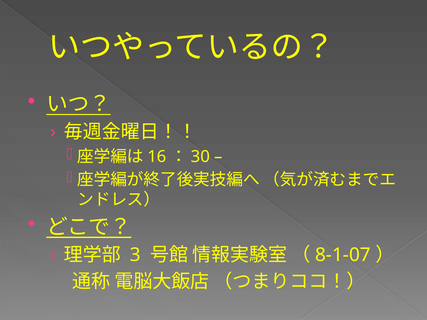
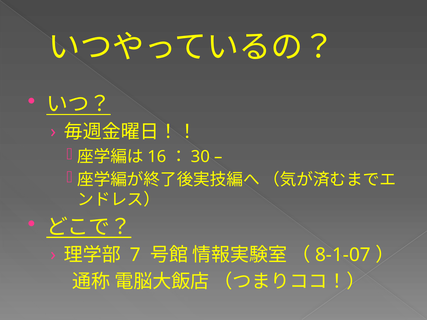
3: 3 -> 7
